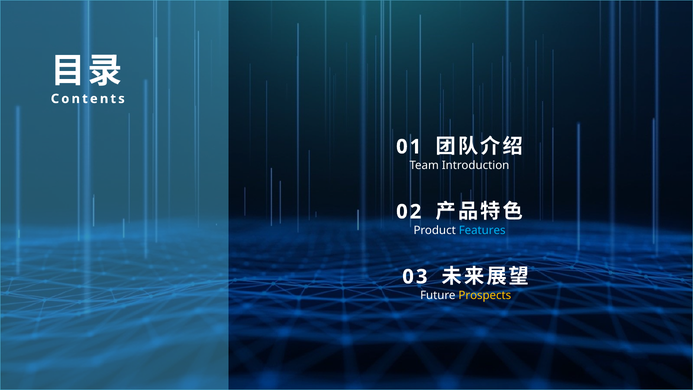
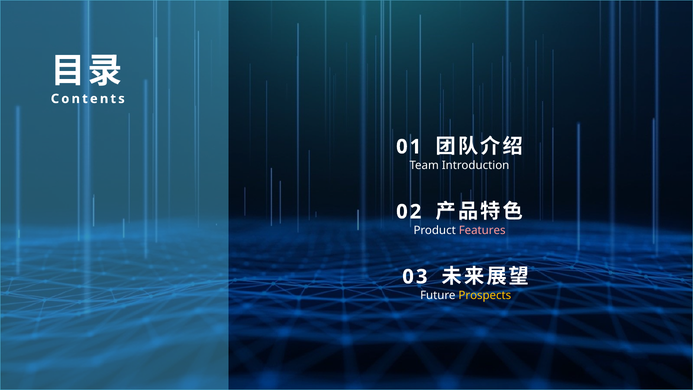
Features colour: light blue -> pink
